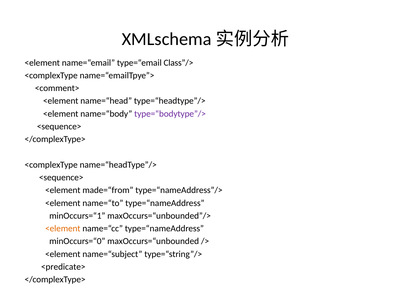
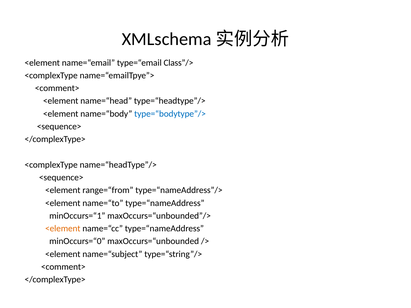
type=“bodytype”/> colour: purple -> blue
made=“from: made=“from -> range=“from
<predicate> at (63, 267): <predicate> -> <comment>
